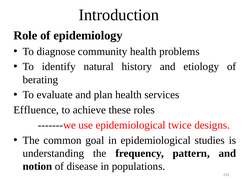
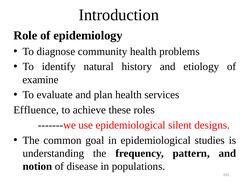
berating: berating -> examine
twice: twice -> silent
